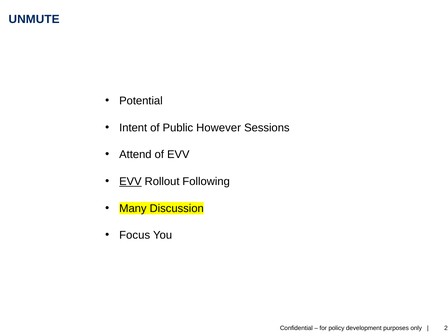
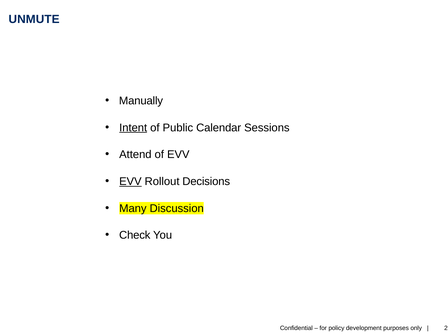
Potential: Potential -> Manually
Intent underline: none -> present
However: However -> Calendar
Following: Following -> Decisions
Focus: Focus -> Check
